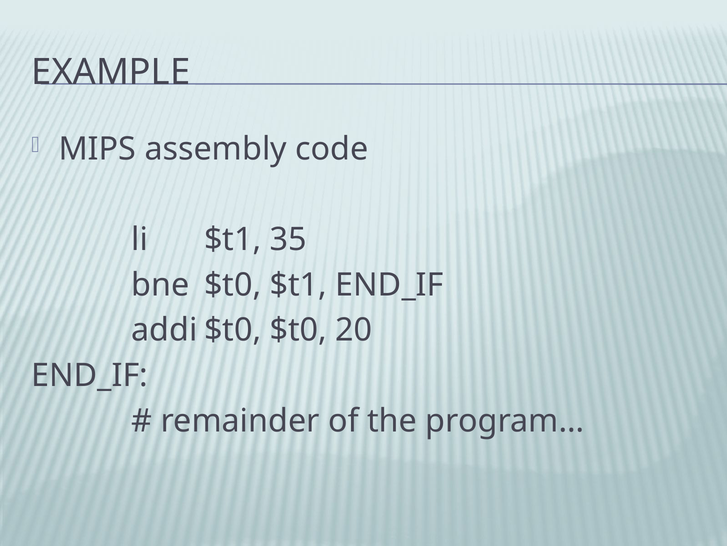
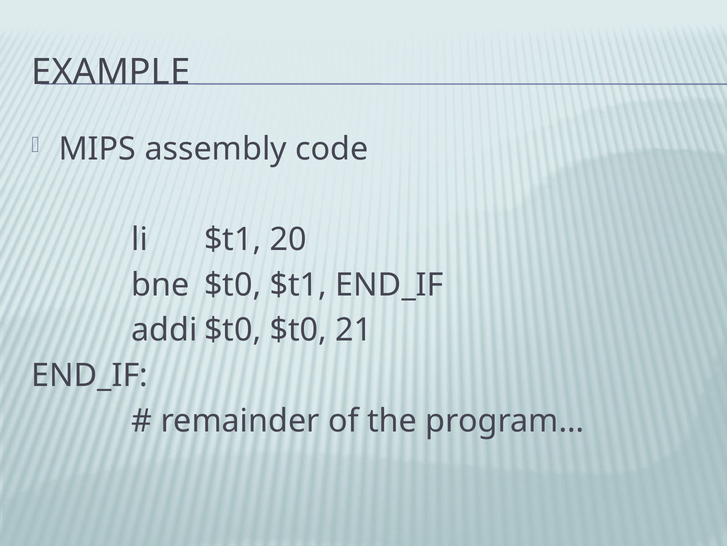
35: 35 -> 20
20: 20 -> 21
